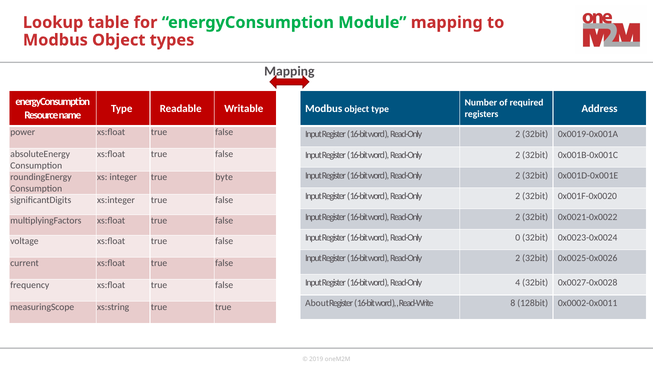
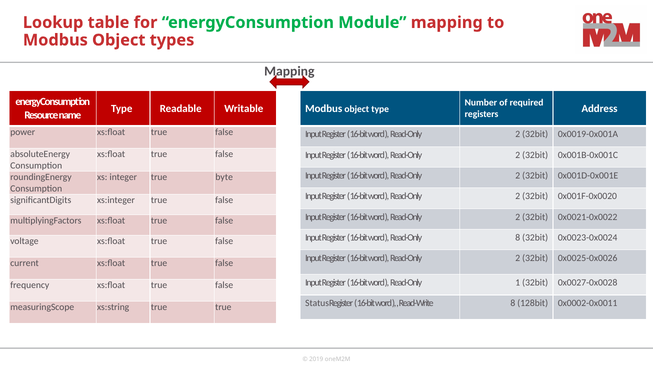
Read-Only 0: 0 -> 8
4: 4 -> 1
About: About -> Status
